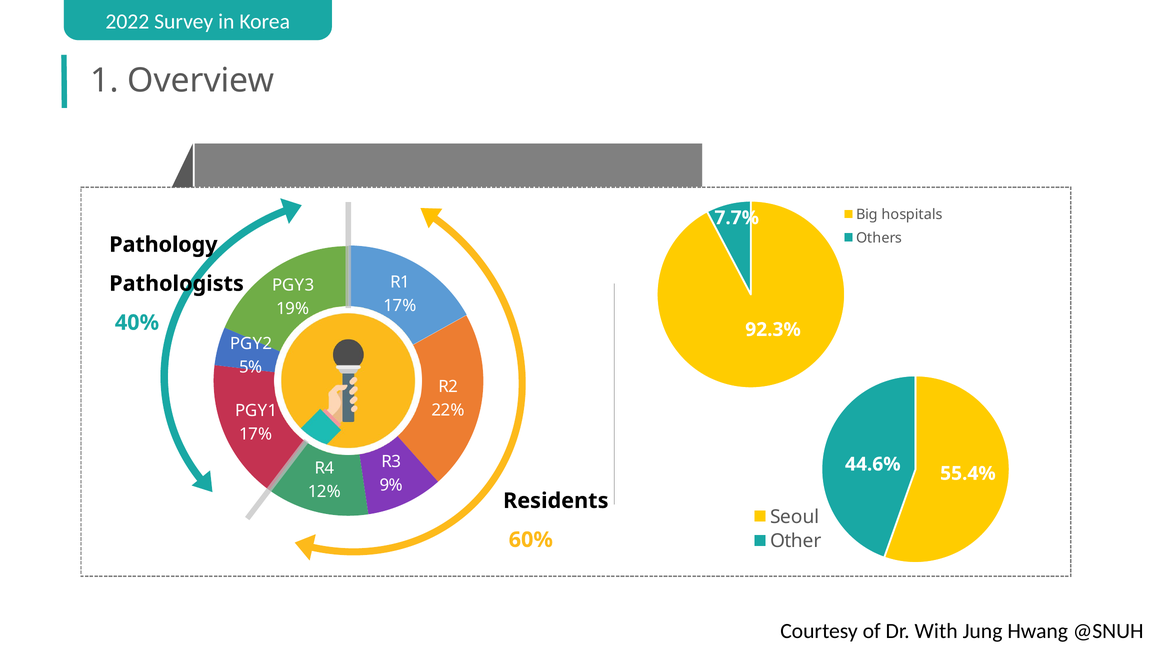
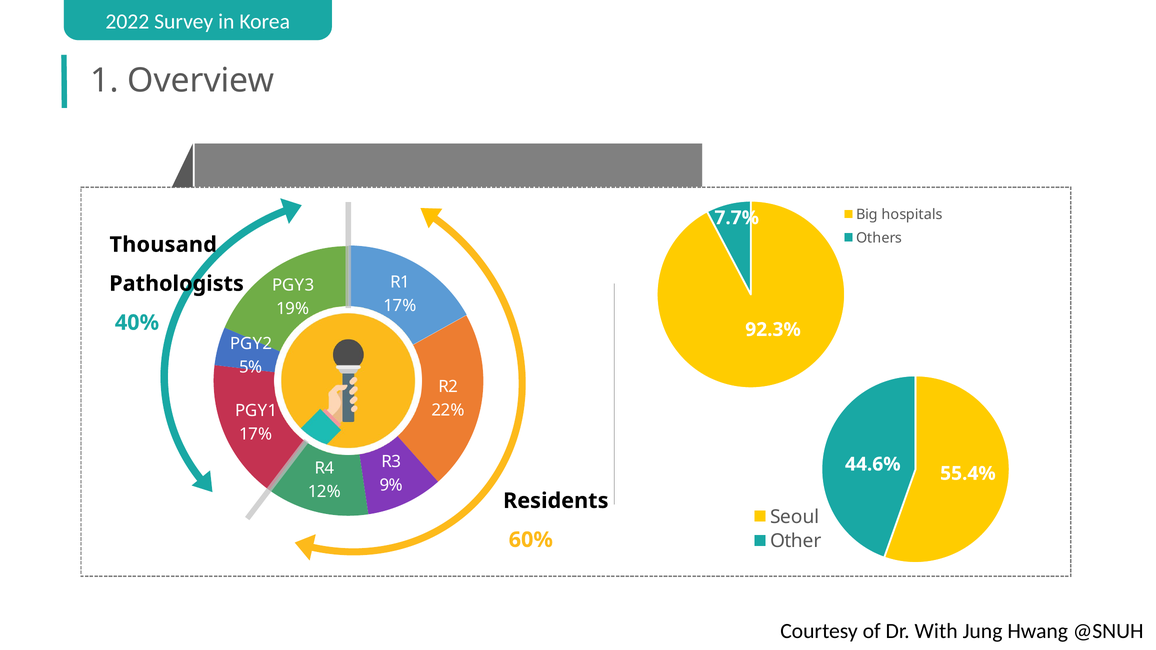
Pathology: Pathology -> Thousand
